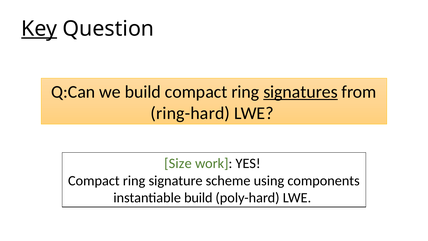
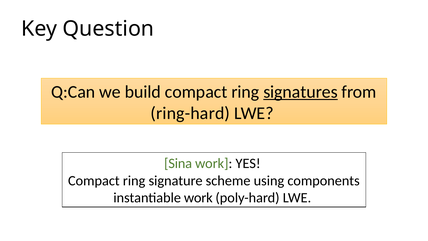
Key underline: present -> none
Size: Size -> Sina
instantiable build: build -> work
